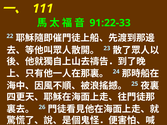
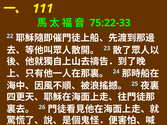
91:22-33: 91:22-33 -> 75:22-33
